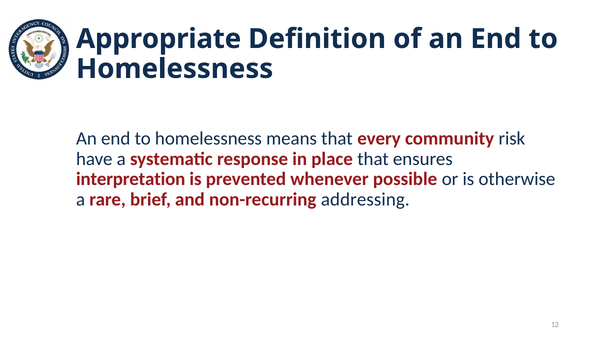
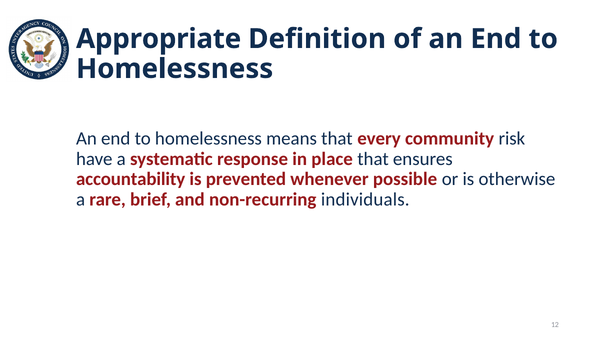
interpretation: interpretation -> accountability
addressing: addressing -> individuals
